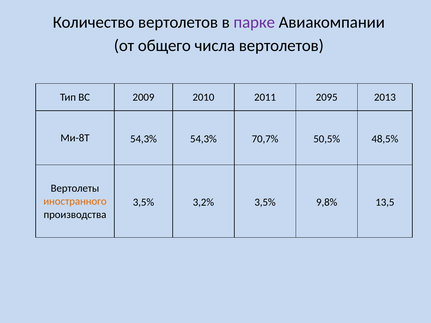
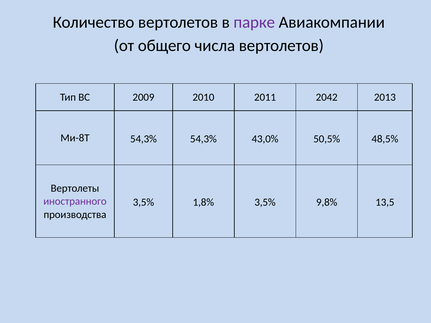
2095: 2095 -> 2042
70,7%: 70,7% -> 43,0%
иностранного colour: orange -> purple
3,2%: 3,2% -> 1,8%
